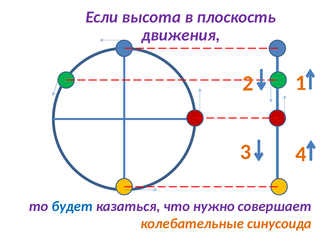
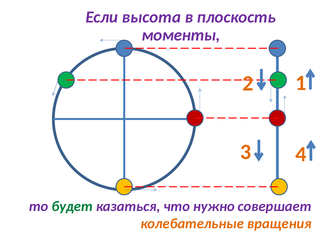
движения: движения -> моменты
будет colour: blue -> green
синусоида: синусоида -> вращения
